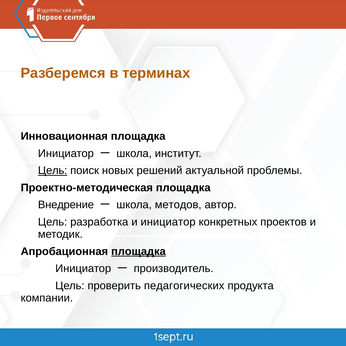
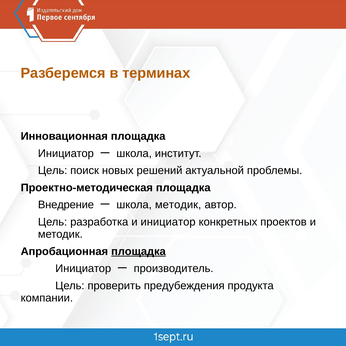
Цель at (53, 171) underline: present -> none
школа методов: методов -> методик
педагогических: педагогических -> предубеждения
